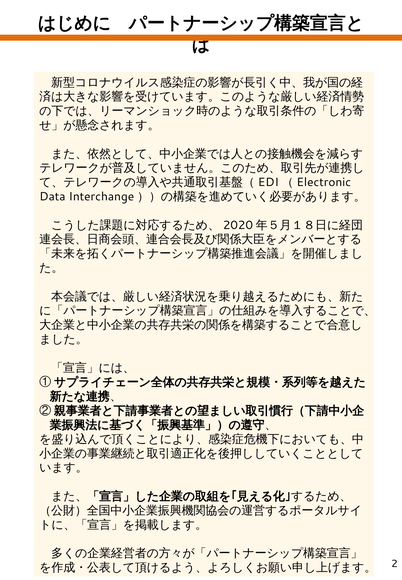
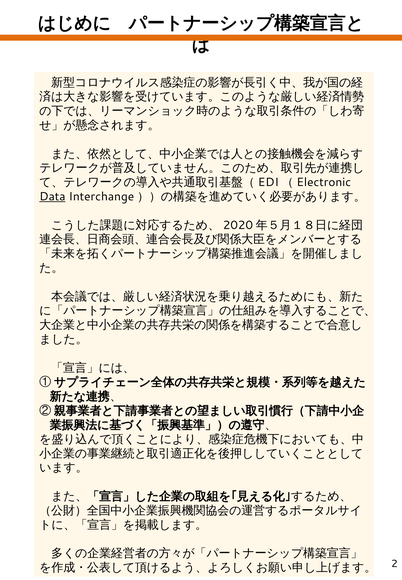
Data underline: none -> present
